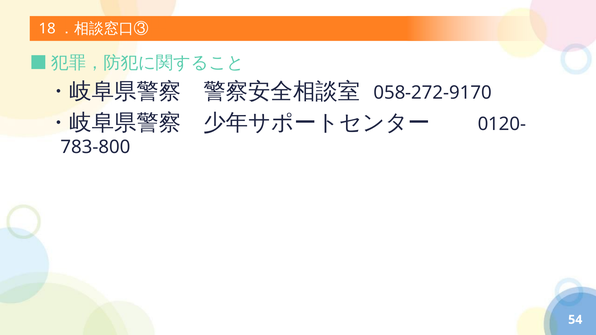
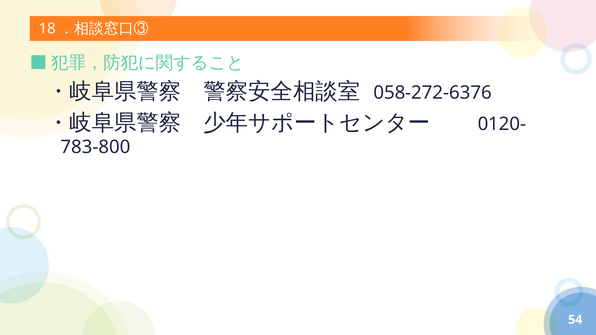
058-272-9170: 058-272-9170 -> 058-272-6376
